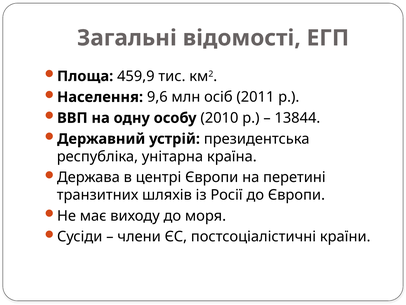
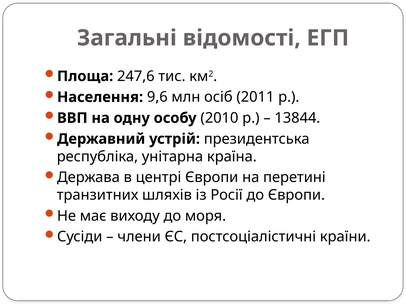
459,9: 459,9 -> 247,6
